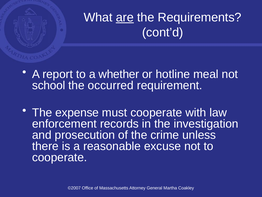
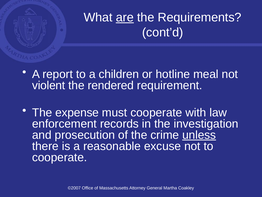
whether: whether -> children
school: school -> violent
occurred: occurred -> rendered
unless underline: none -> present
